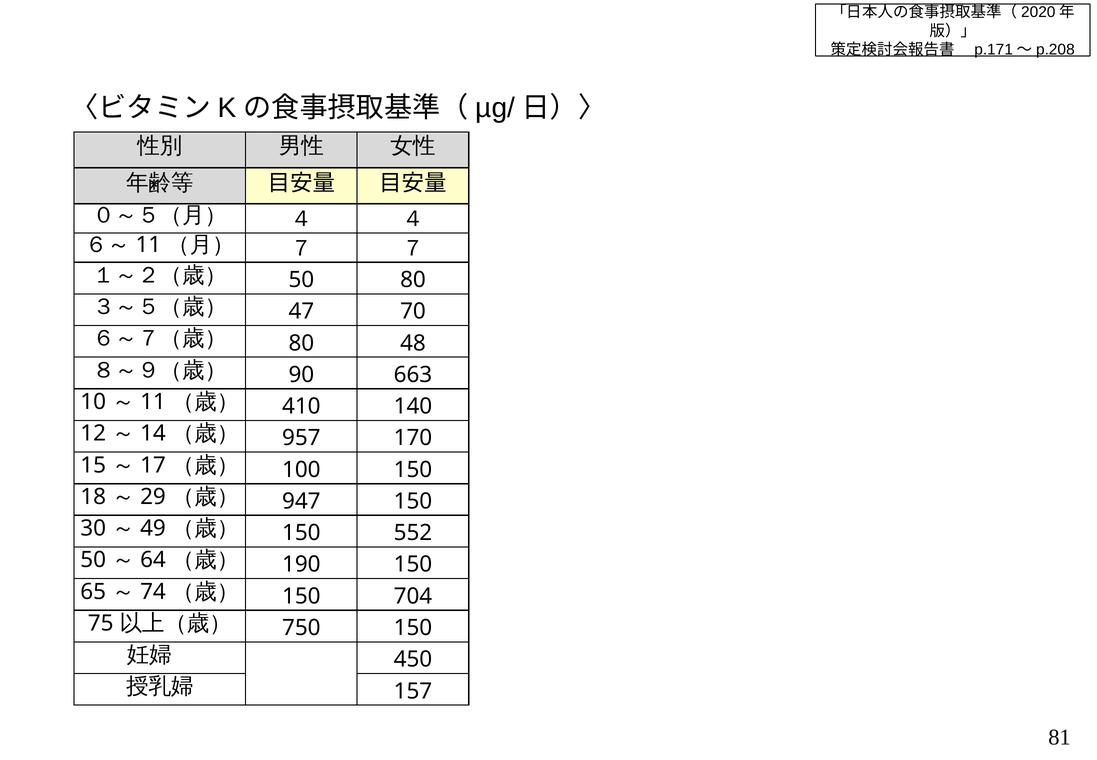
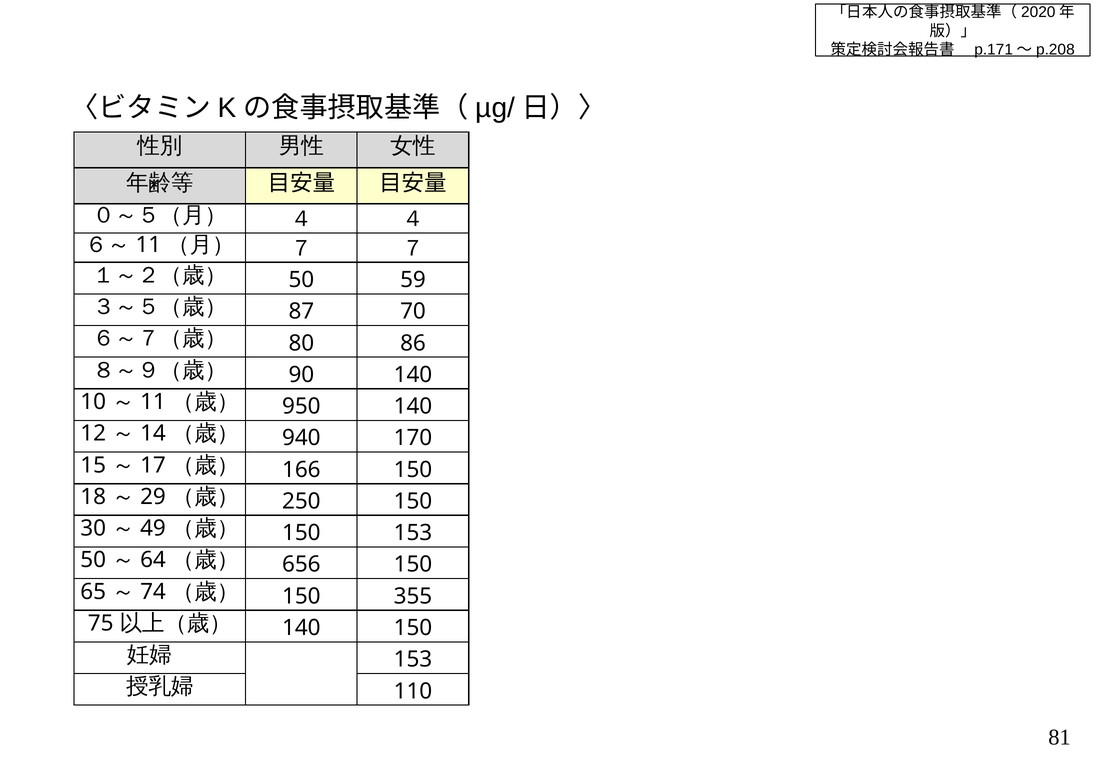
50 80: 80 -> 59
47: 47 -> 87
48: 48 -> 86
90 663: 663 -> 140
410: 410 -> 950
957: 957 -> 940
100: 100 -> 166
947: 947 -> 250
150 552: 552 -> 153
190: 190 -> 656
704: 704 -> 355
750 at (301, 627): 750 -> 140
450 at (413, 659): 450 -> 153
157: 157 -> 110
